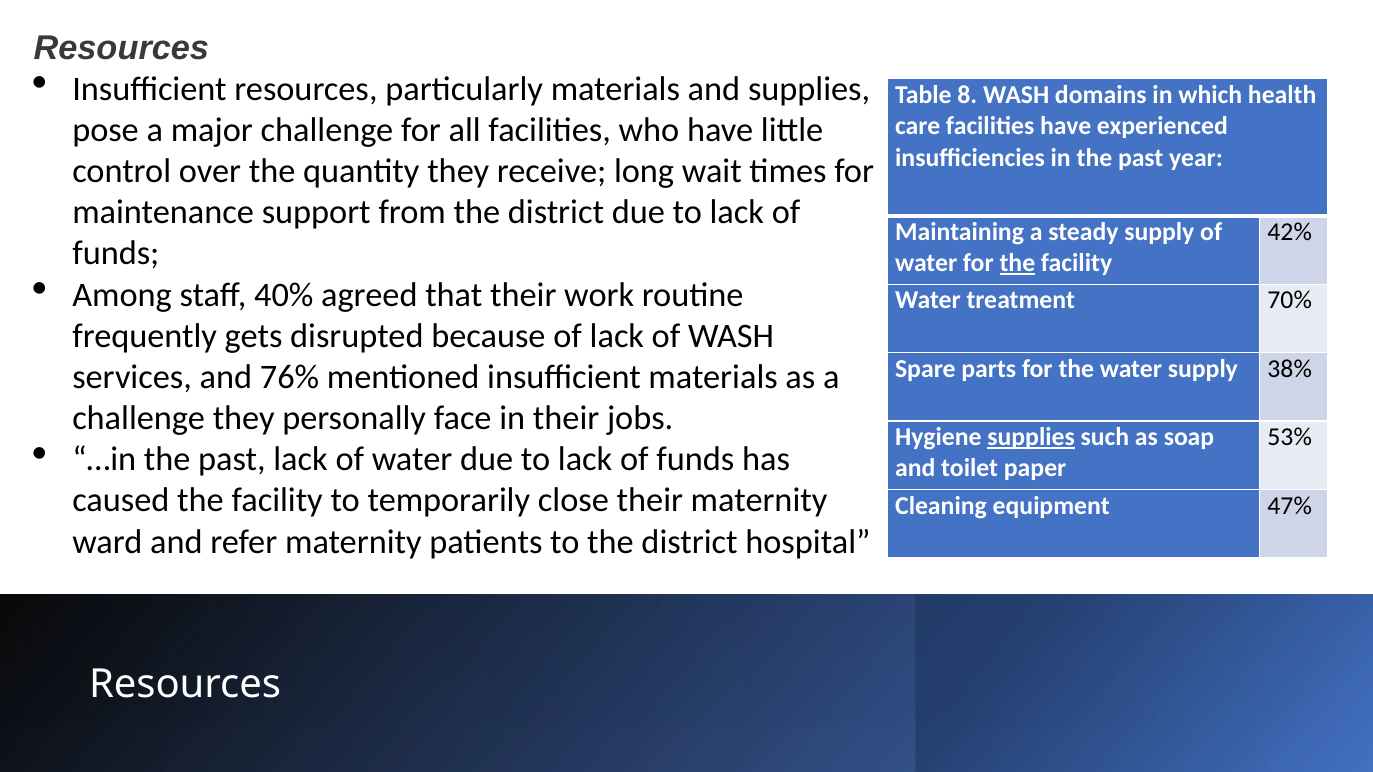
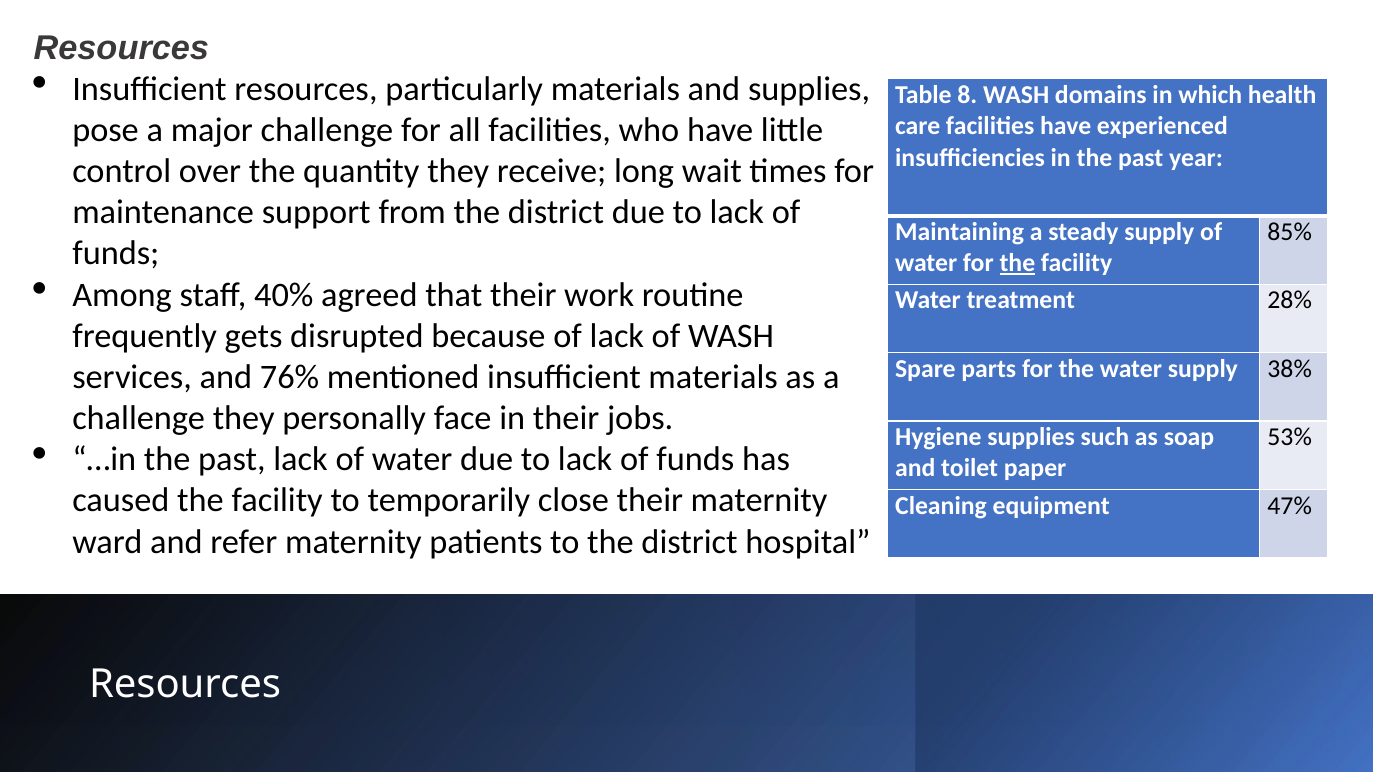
42%: 42% -> 85%
70%: 70% -> 28%
supplies at (1031, 437) underline: present -> none
